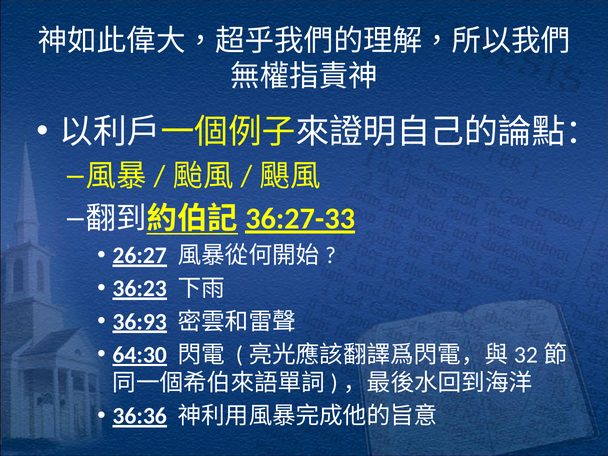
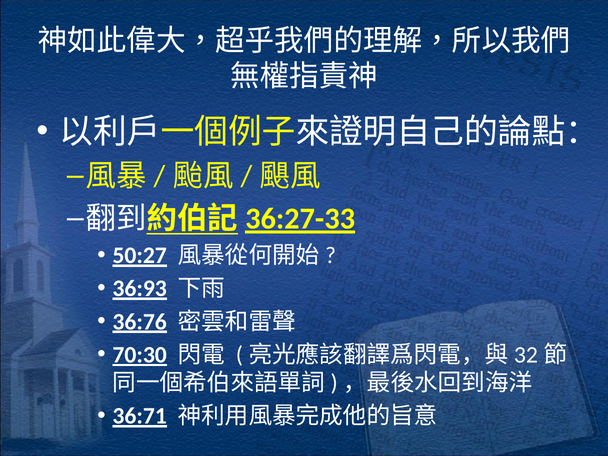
26:27: 26:27 -> 50:27
36:23: 36:23 -> 36:93
36:93: 36:93 -> 36:76
64:30: 64:30 -> 70:30
36:36: 36:36 -> 36:71
